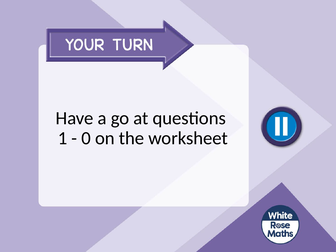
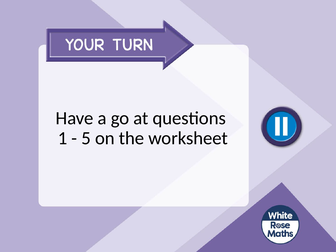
0: 0 -> 5
